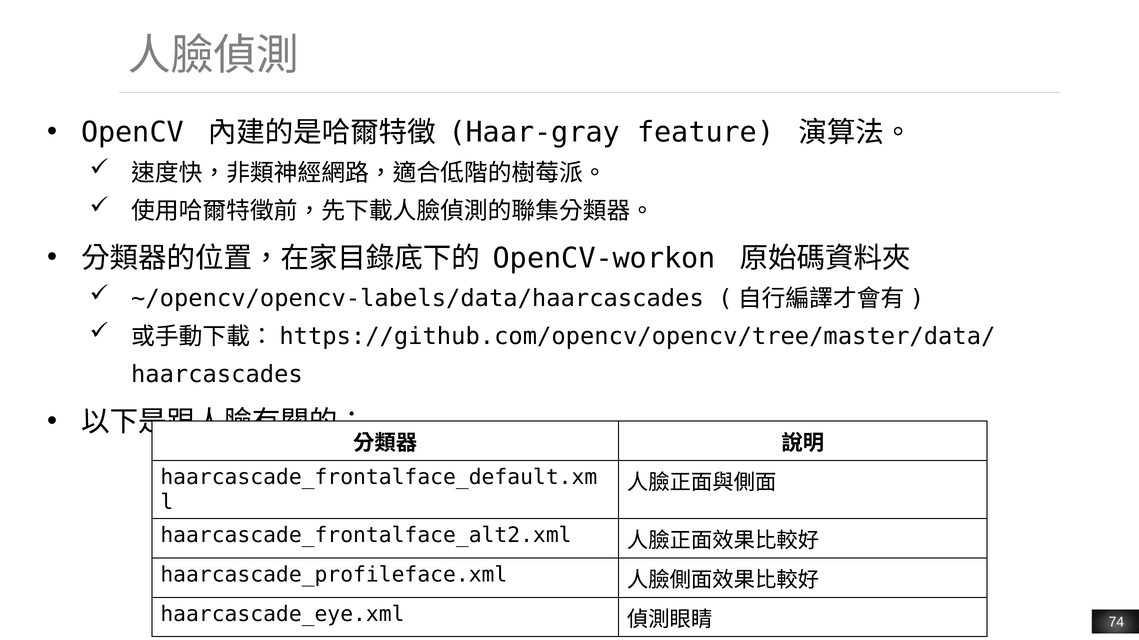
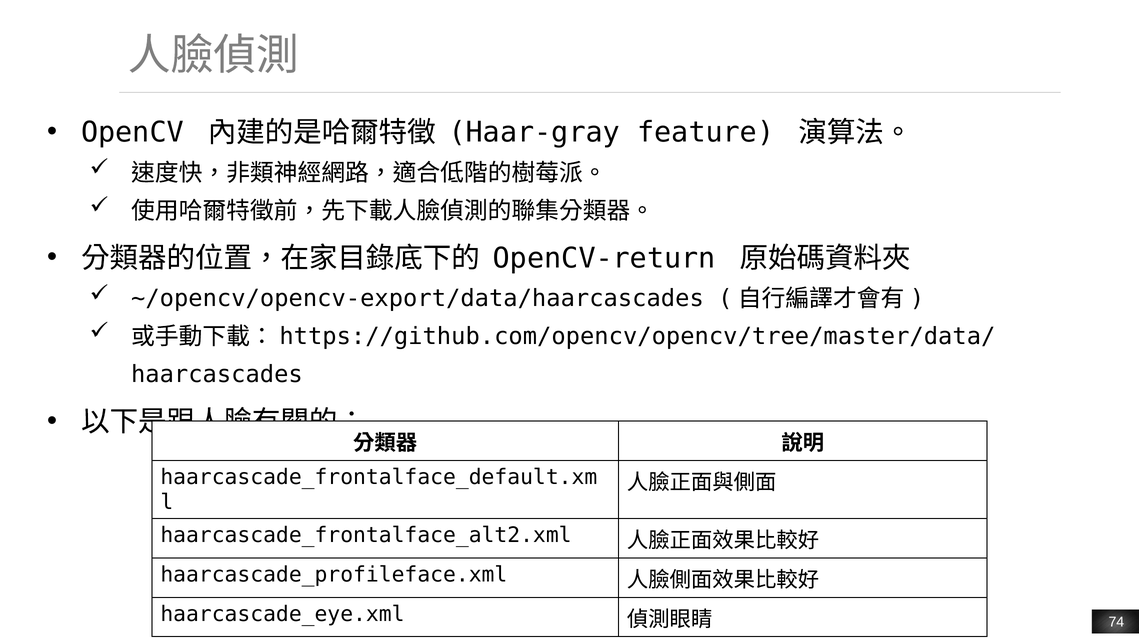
OpenCV-workon: OpenCV-workon -> OpenCV-return
~/opencv/opencv-labels/data/haarcascades: ~/opencv/opencv-labels/data/haarcascades -> ~/opencv/opencv-export/data/haarcascades
